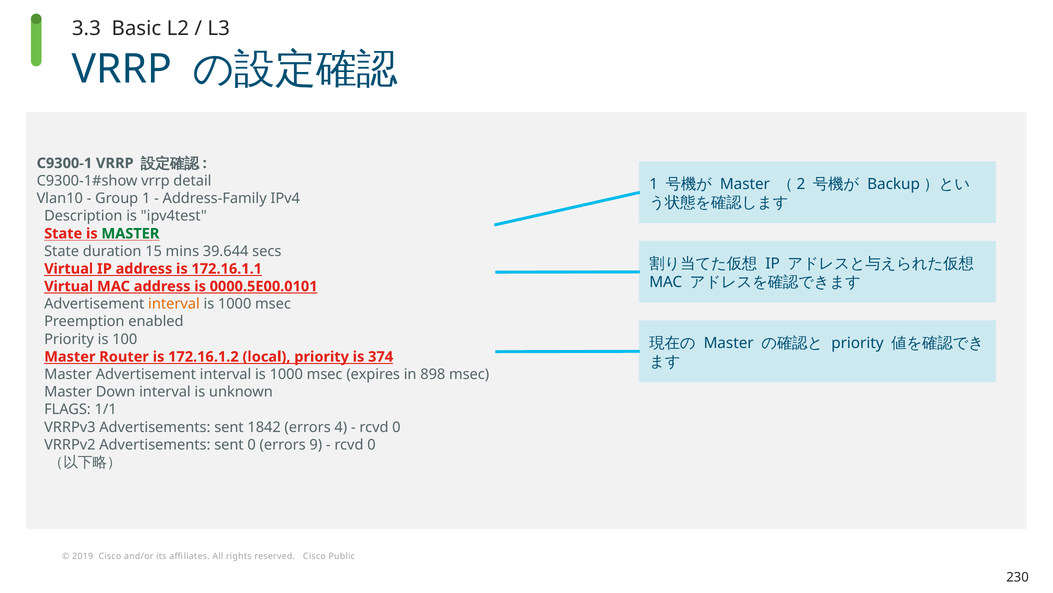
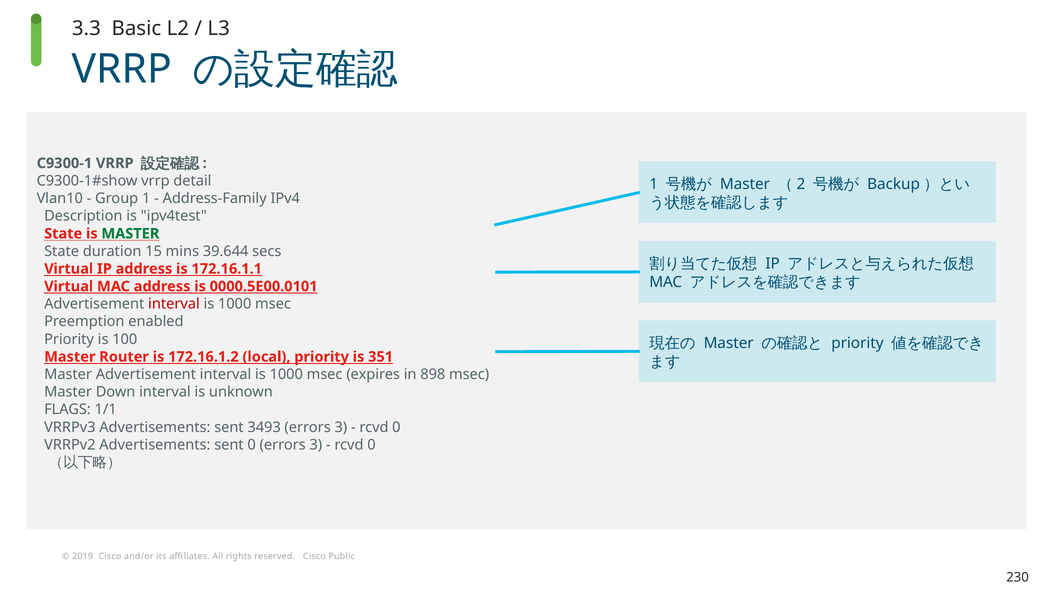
interval at (174, 304) colour: orange -> red
374: 374 -> 351
1842: 1842 -> 3493
4 at (341, 427): 4 -> 3
0 errors 9: 9 -> 3
